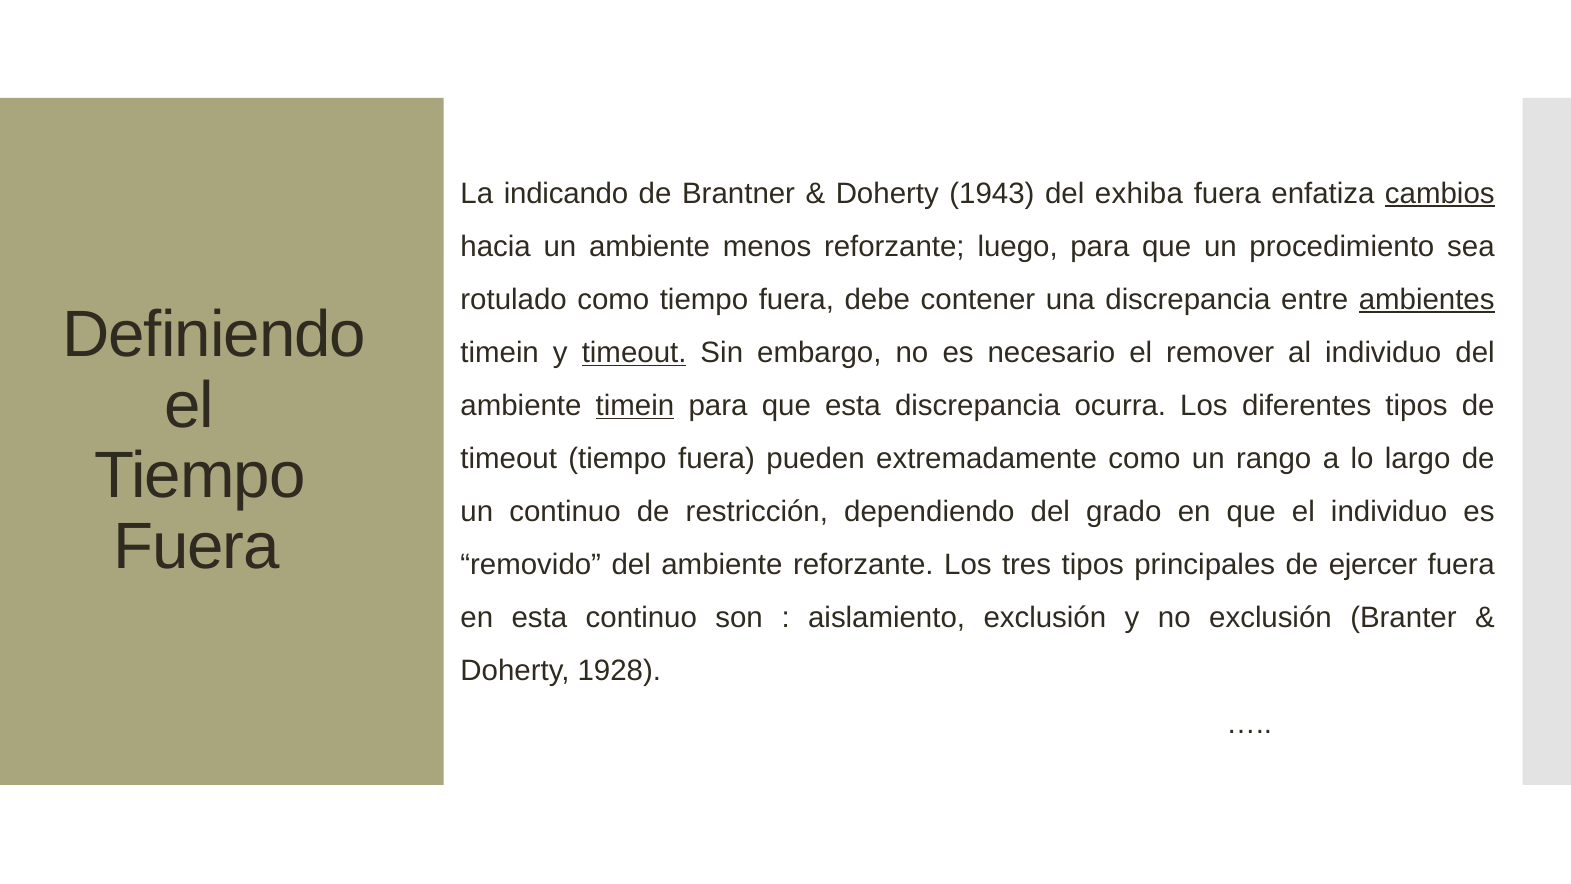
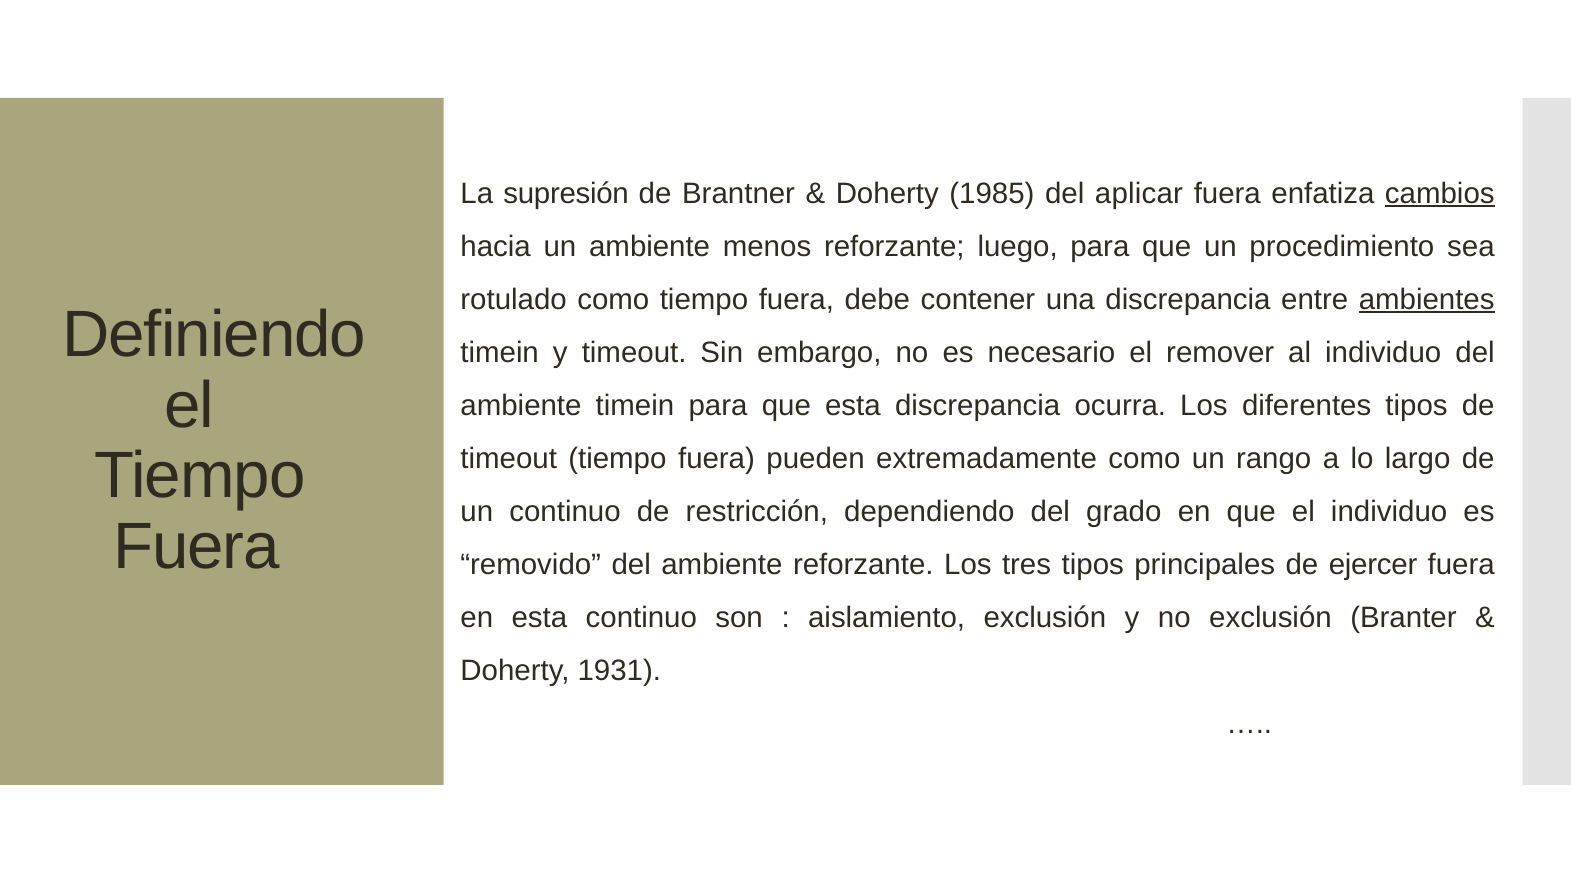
indicando: indicando -> supresión
1943: 1943 -> 1985
exhiba: exhiba -> aplicar
timeout at (634, 353) underline: present -> none
timein at (635, 406) underline: present -> none
1928: 1928 -> 1931
